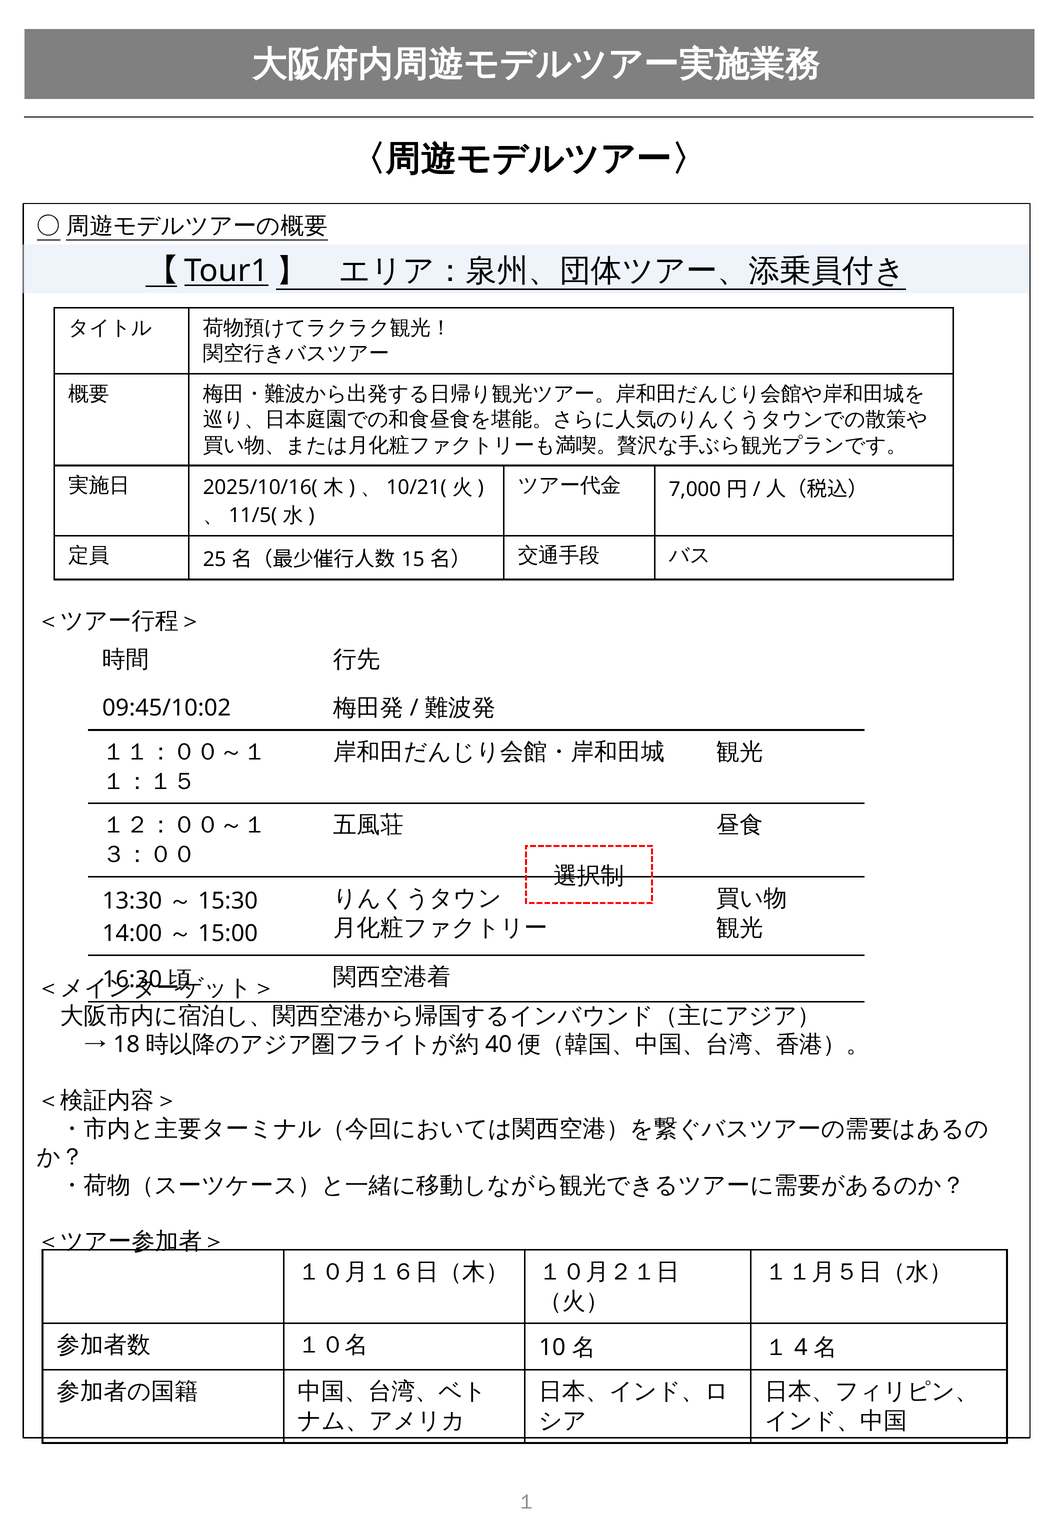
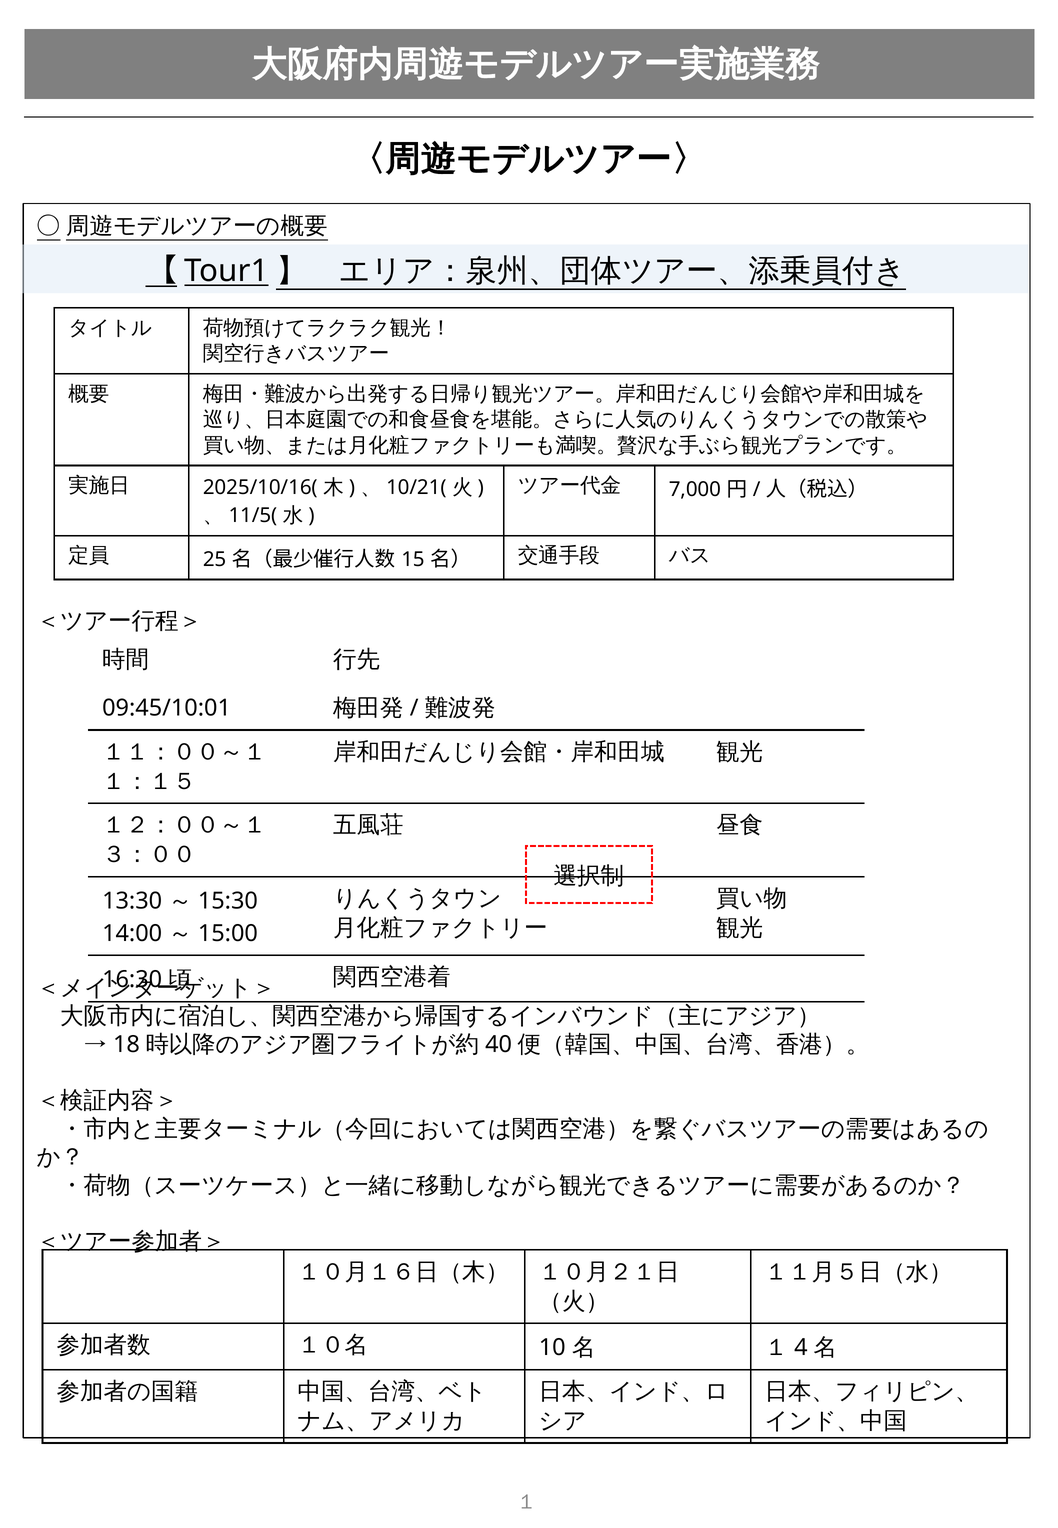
09:45/10:02: 09:45/10:02 -> 09:45/10:01
